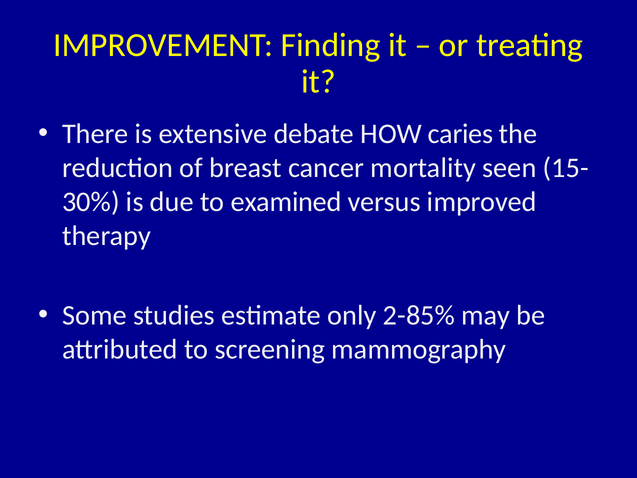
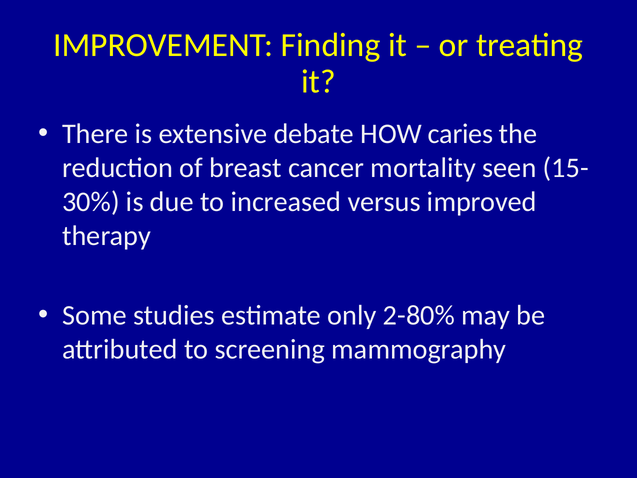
examined: examined -> increased
2-85%: 2-85% -> 2-80%
